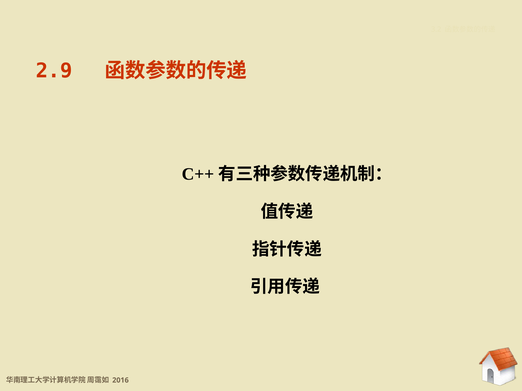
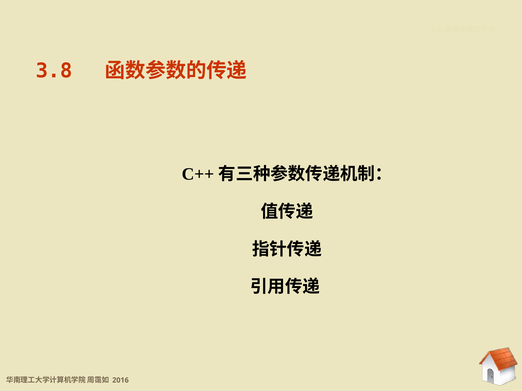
2.9: 2.9 -> 3.8
